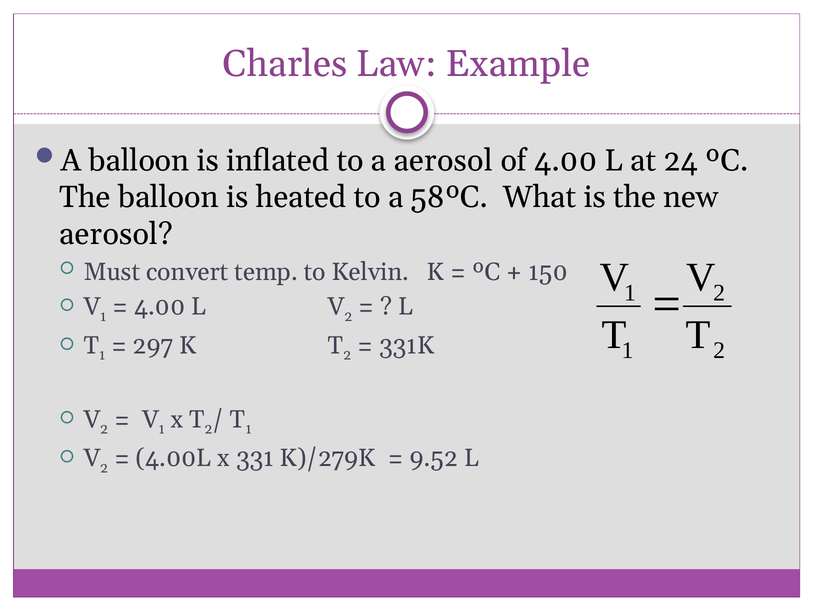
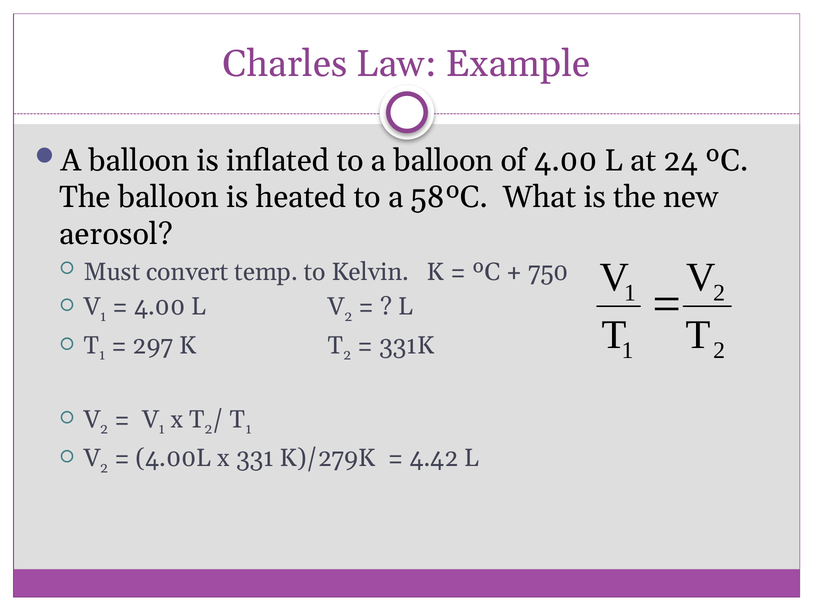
to a aerosol: aerosol -> balloon
150: 150 -> 750
9.52: 9.52 -> 4.42
